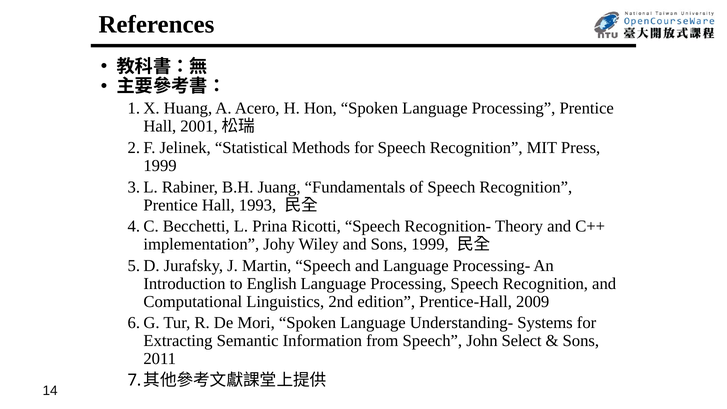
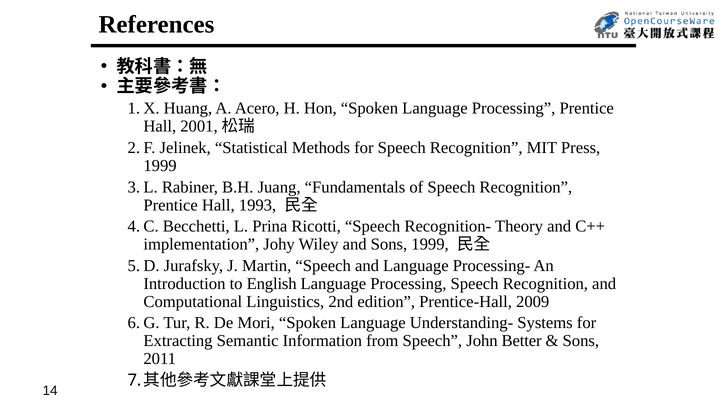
Select: Select -> Better
